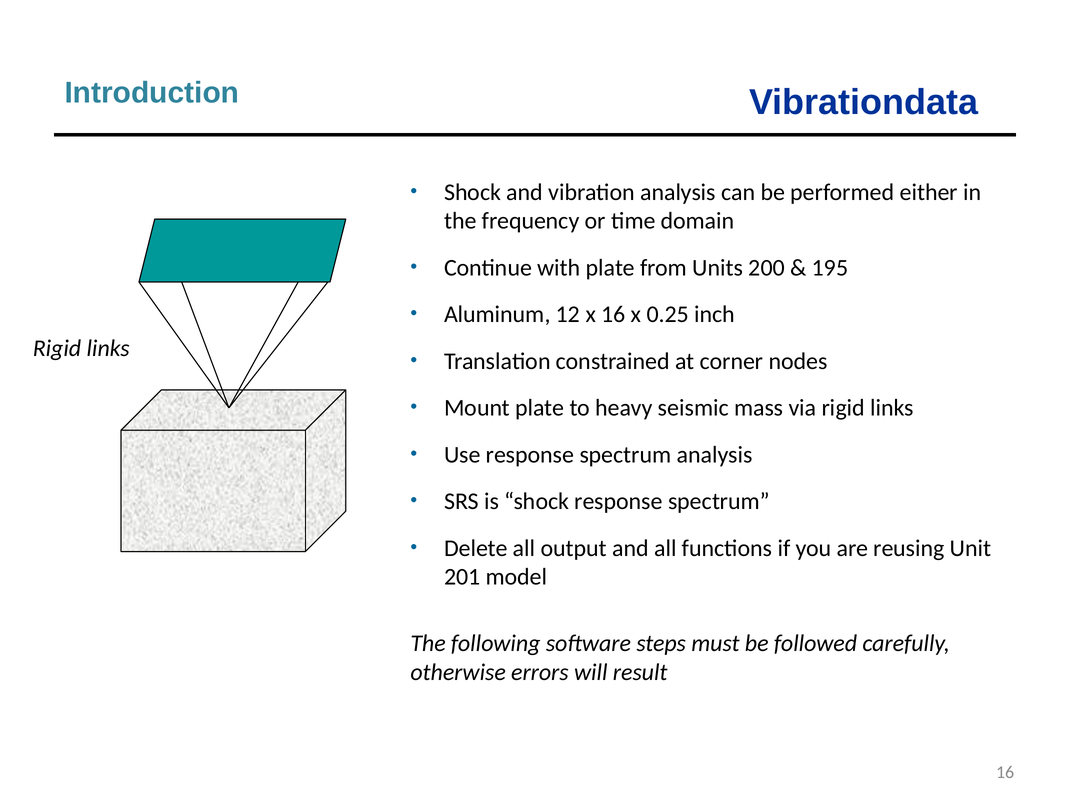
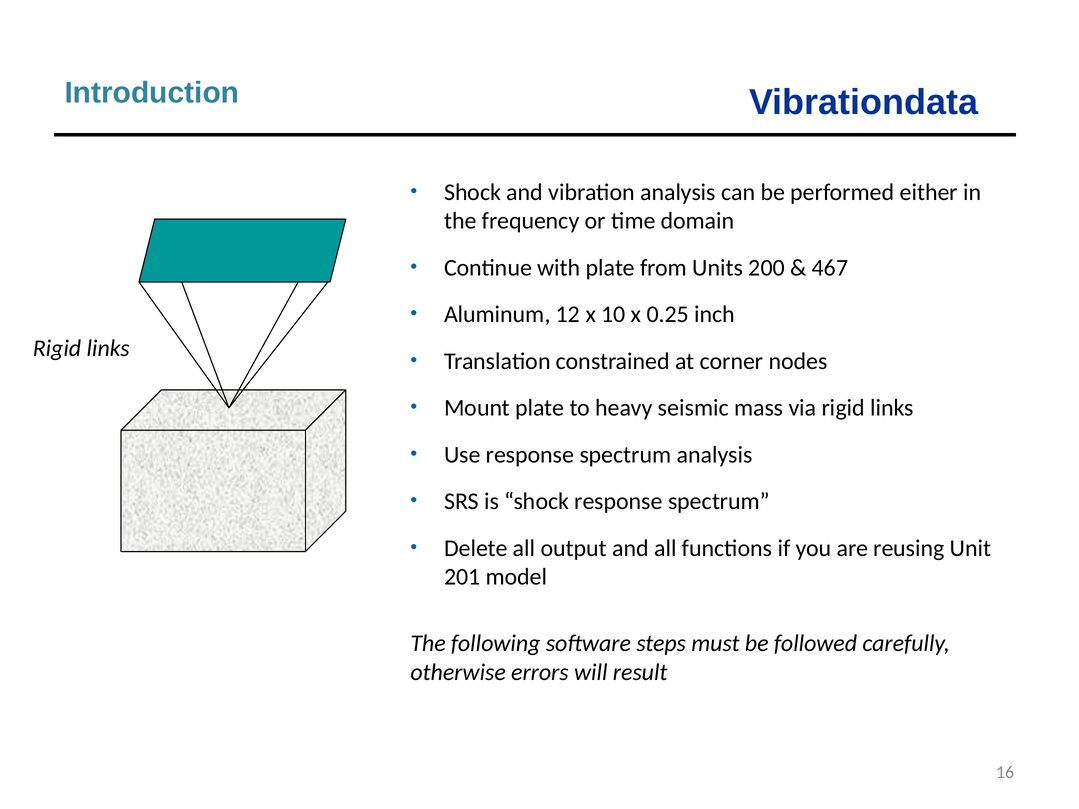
195: 195 -> 467
x 16: 16 -> 10
